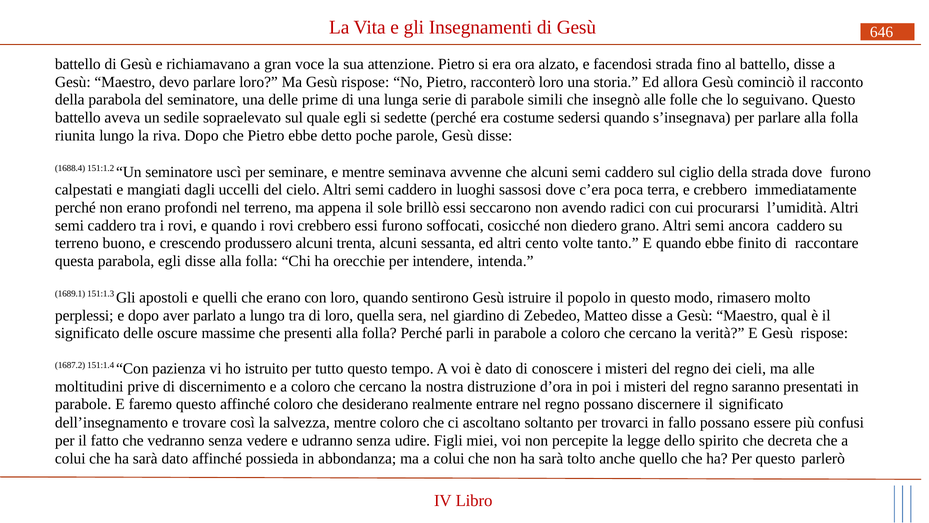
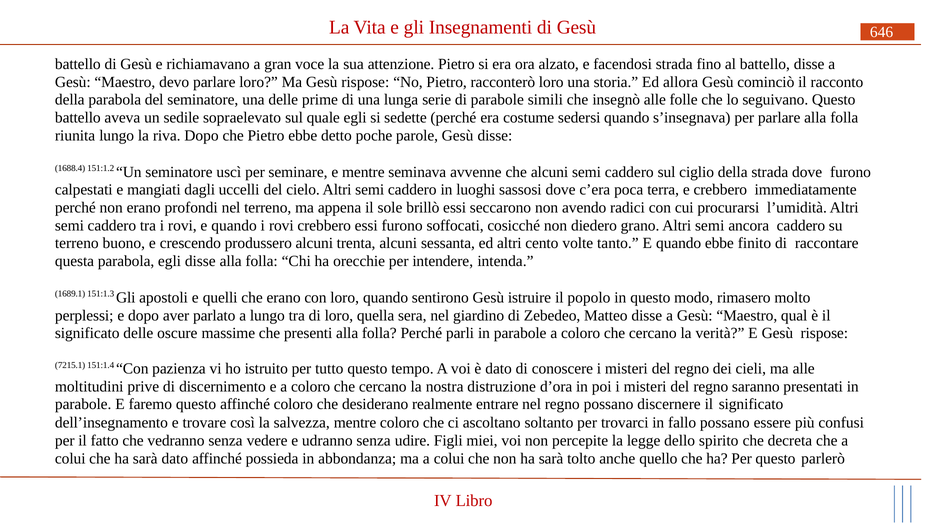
1687.2: 1687.2 -> 7215.1
